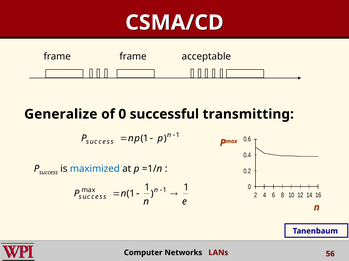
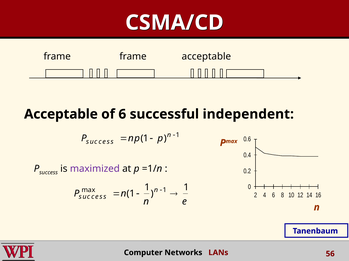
Generalize at (61, 114): Generalize -> Acceptable
of 0: 0 -> 6
transmitting: transmitting -> independent
maximized colour: blue -> purple
